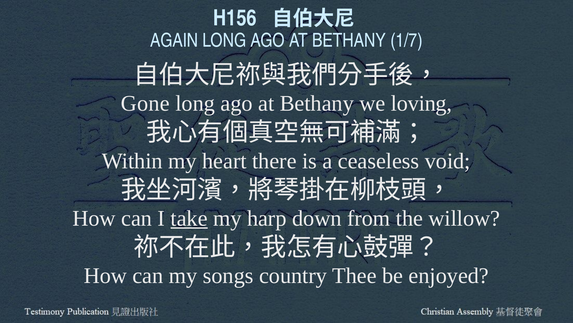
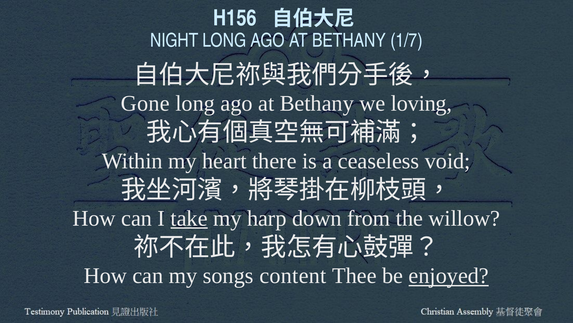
AGAIN: AGAIN -> NIGHT
country: country -> content
enjoyed underline: none -> present
